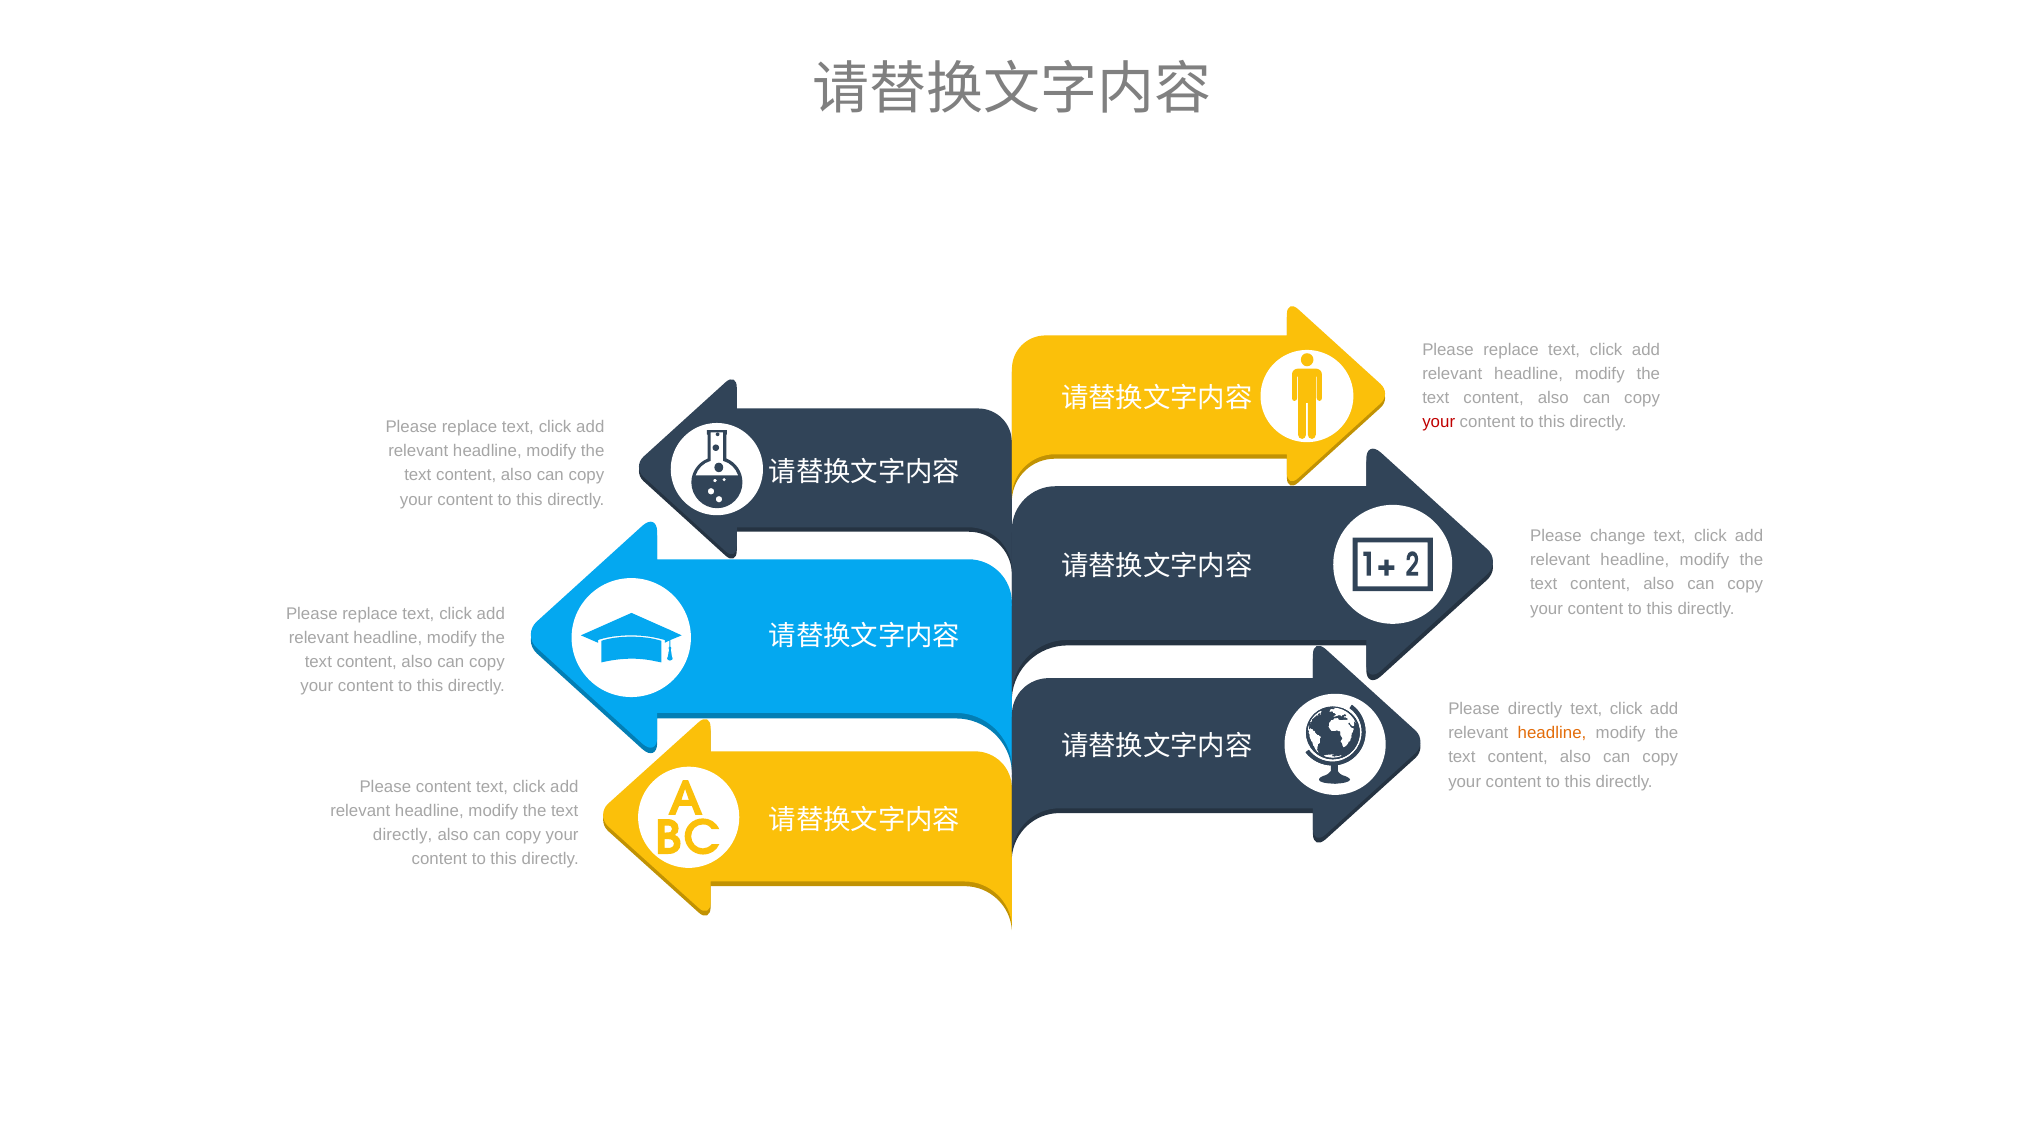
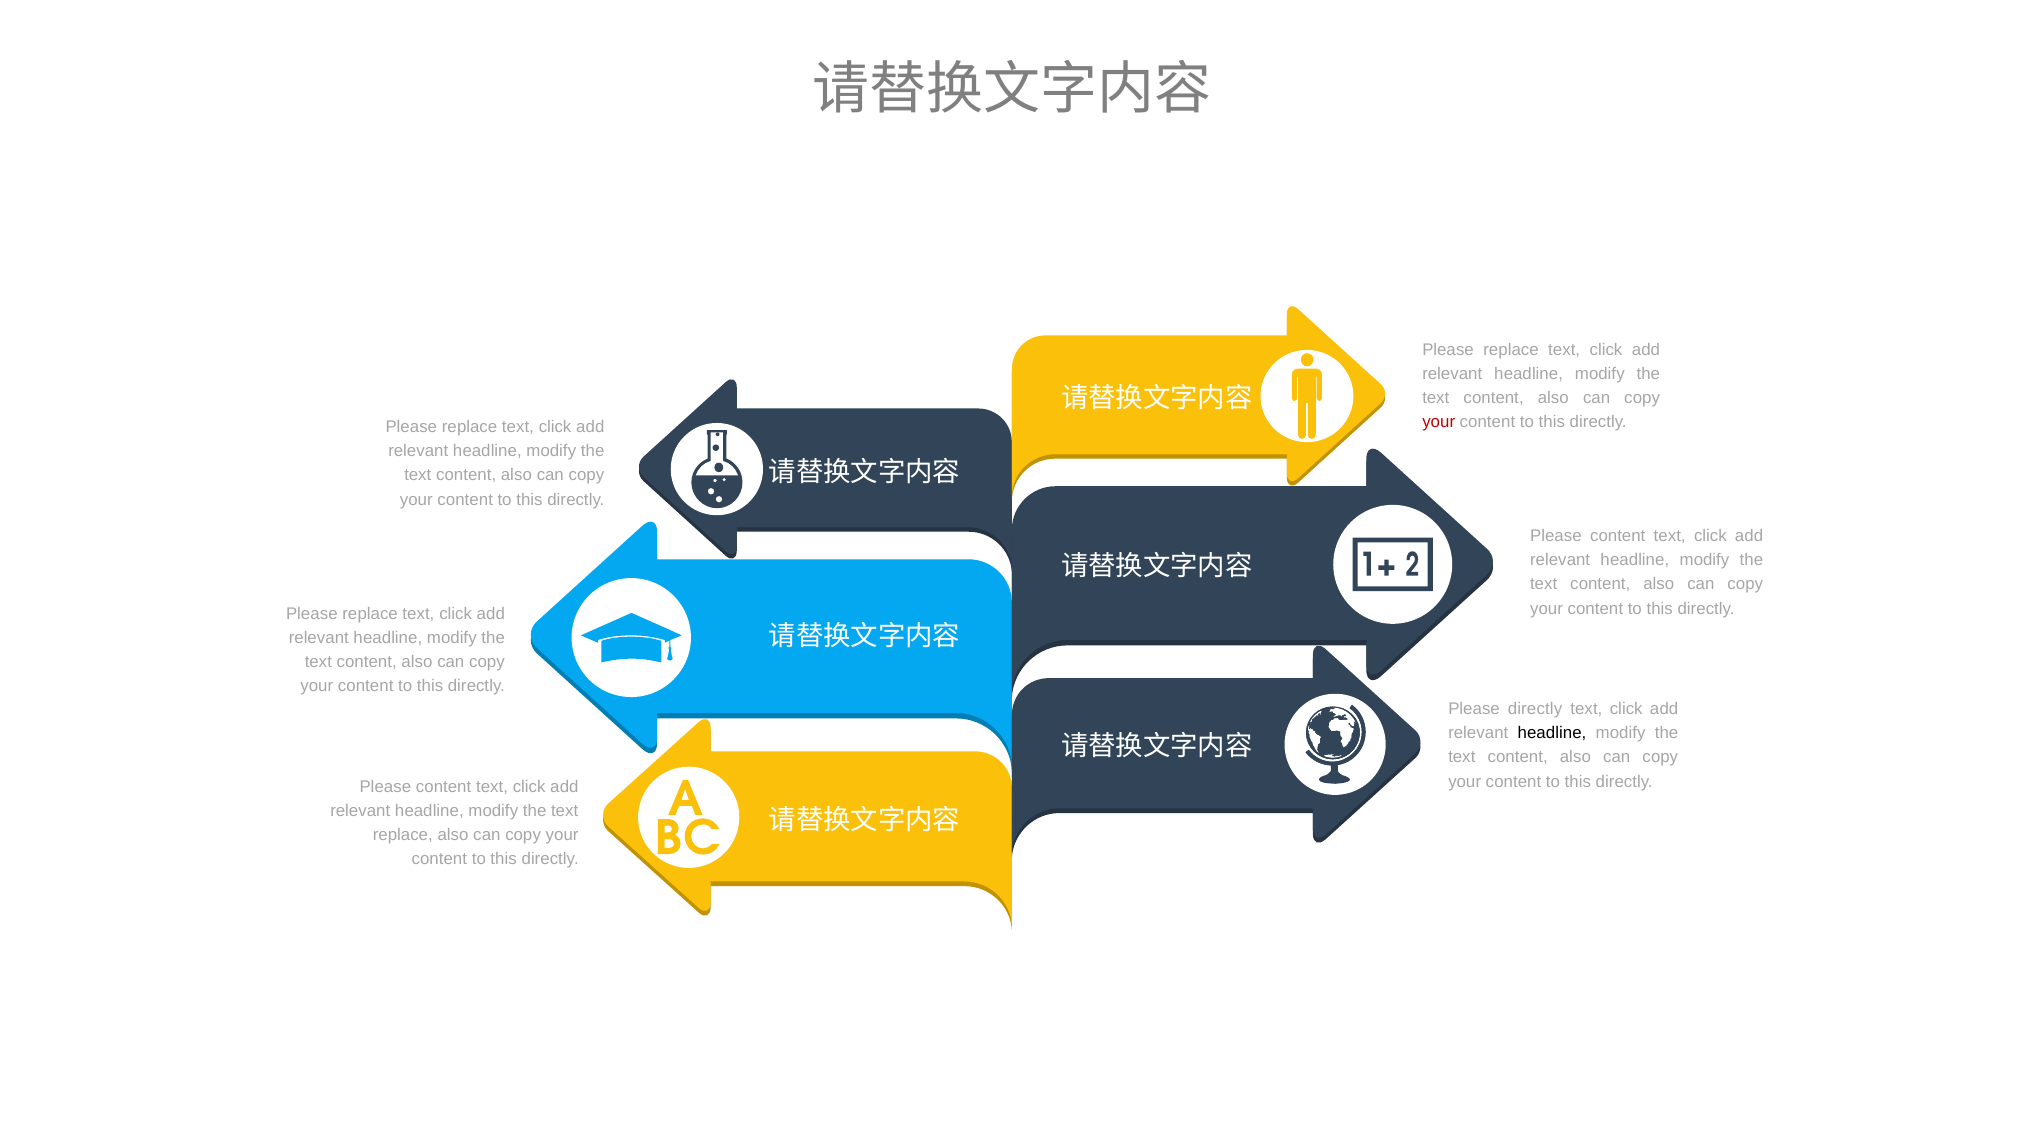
change at (1618, 536): change -> content
headline at (1552, 734) colour: orange -> black
directly at (403, 835): directly -> replace
